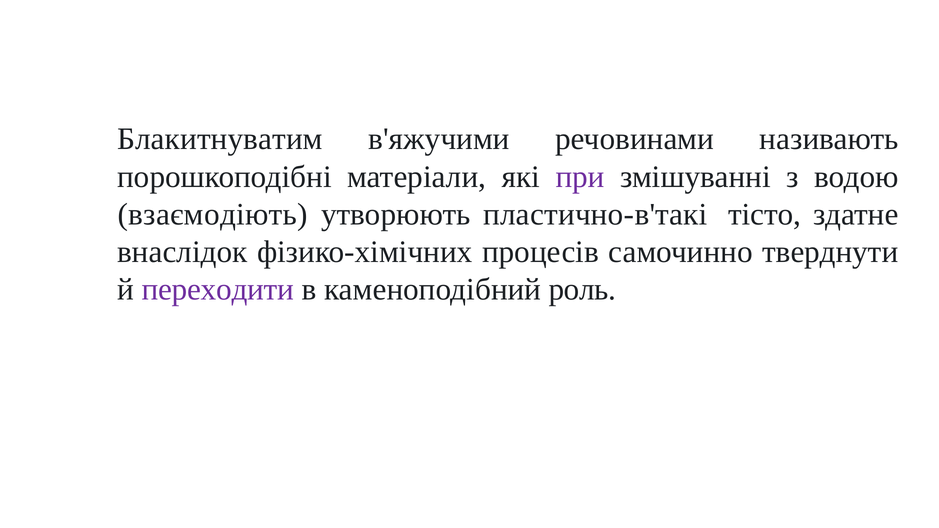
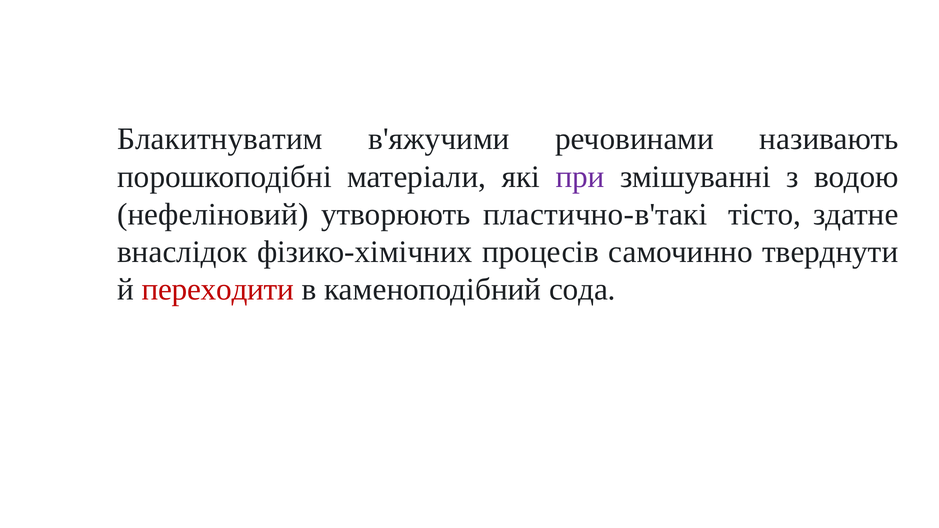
взаємодіють: взаємодіють -> нефеліновий
переходити colour: purple -> red
роль: роль -> сода
